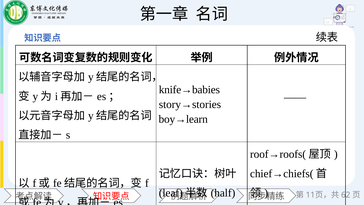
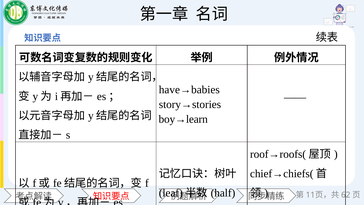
knife→babies: knife→babies -> have→babies
